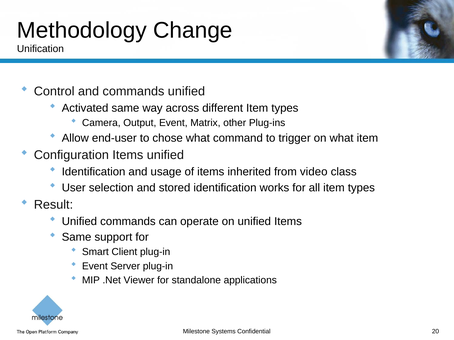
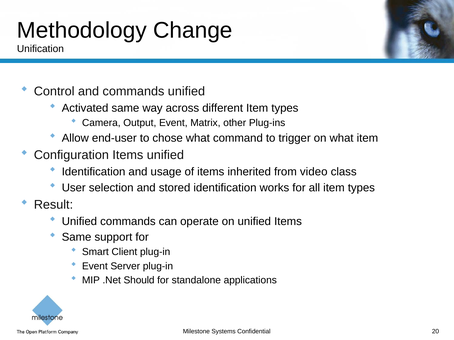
Viewer: Viewer -> Should
